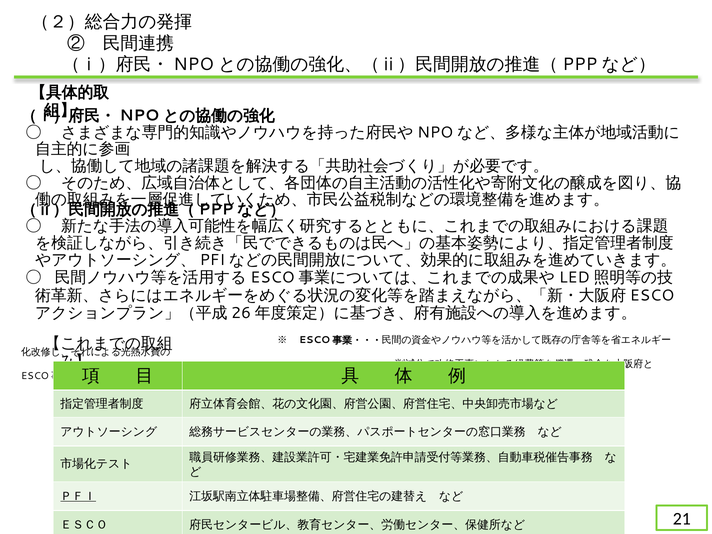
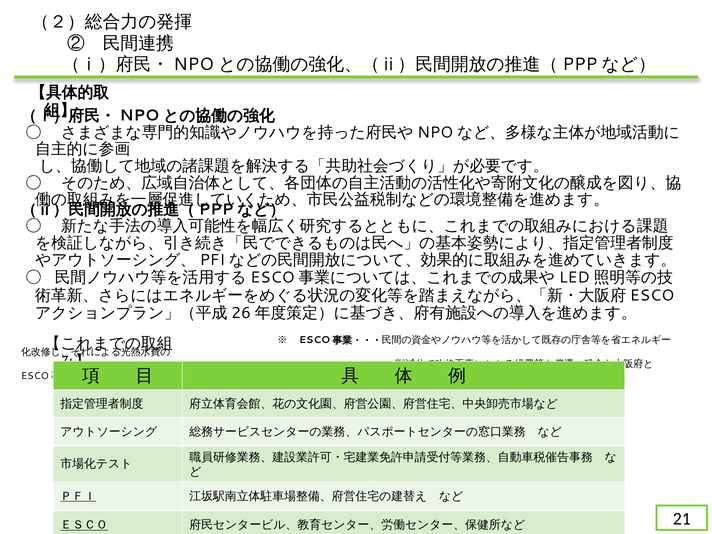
ＥＳＣＯ underline: none -> present
